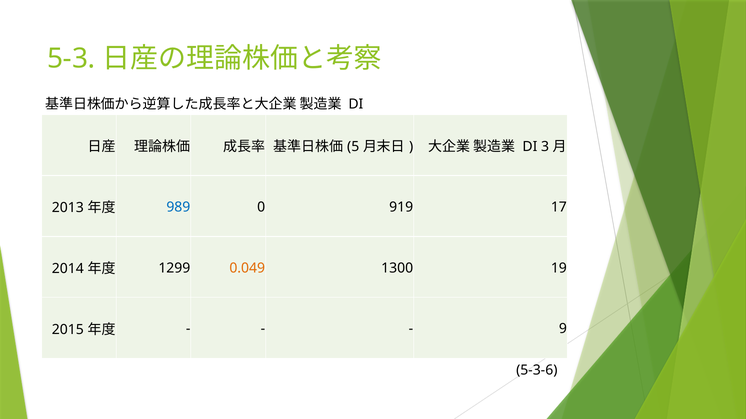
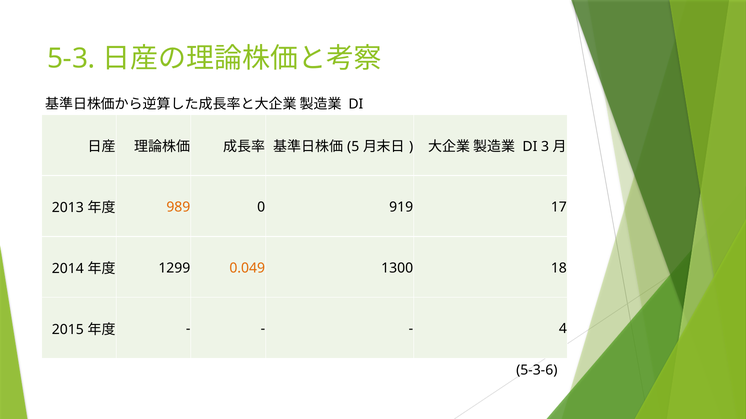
989 colour: blue -> orange
19: 19 -> 18
9: 9 -> 4
